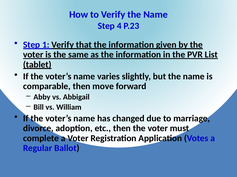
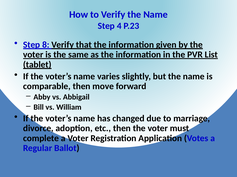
1: 1 -> 8
